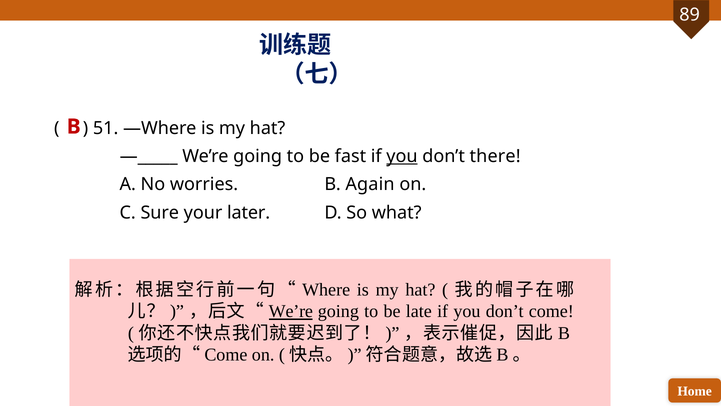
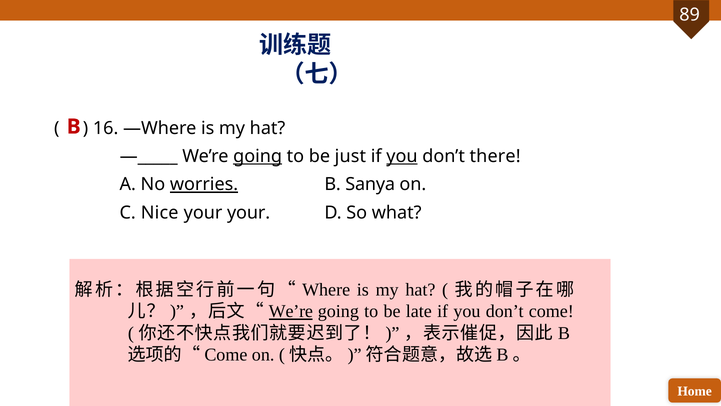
51: 51 -> 16
going at (258, 156) underline: none -> present
fast: fast -> just
worries underline: none -> present
Again: Again -> Sanya
Sure: Sure -> Nice
your later: later -> your
